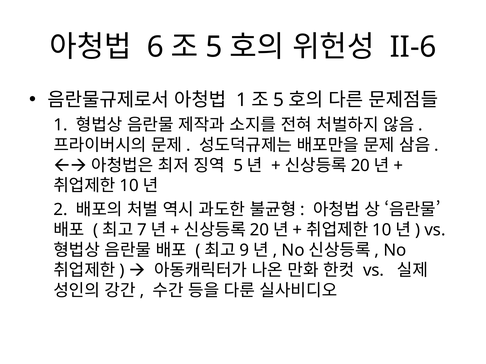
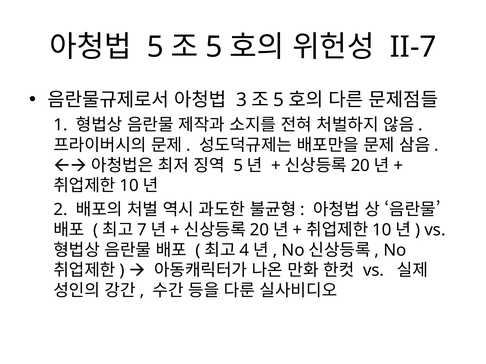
6 at (155, 47): 6 -> 5
II-6: II-6 -> II-7
1 at (242, 100): 1 -> 3
9: 9 -> 4
